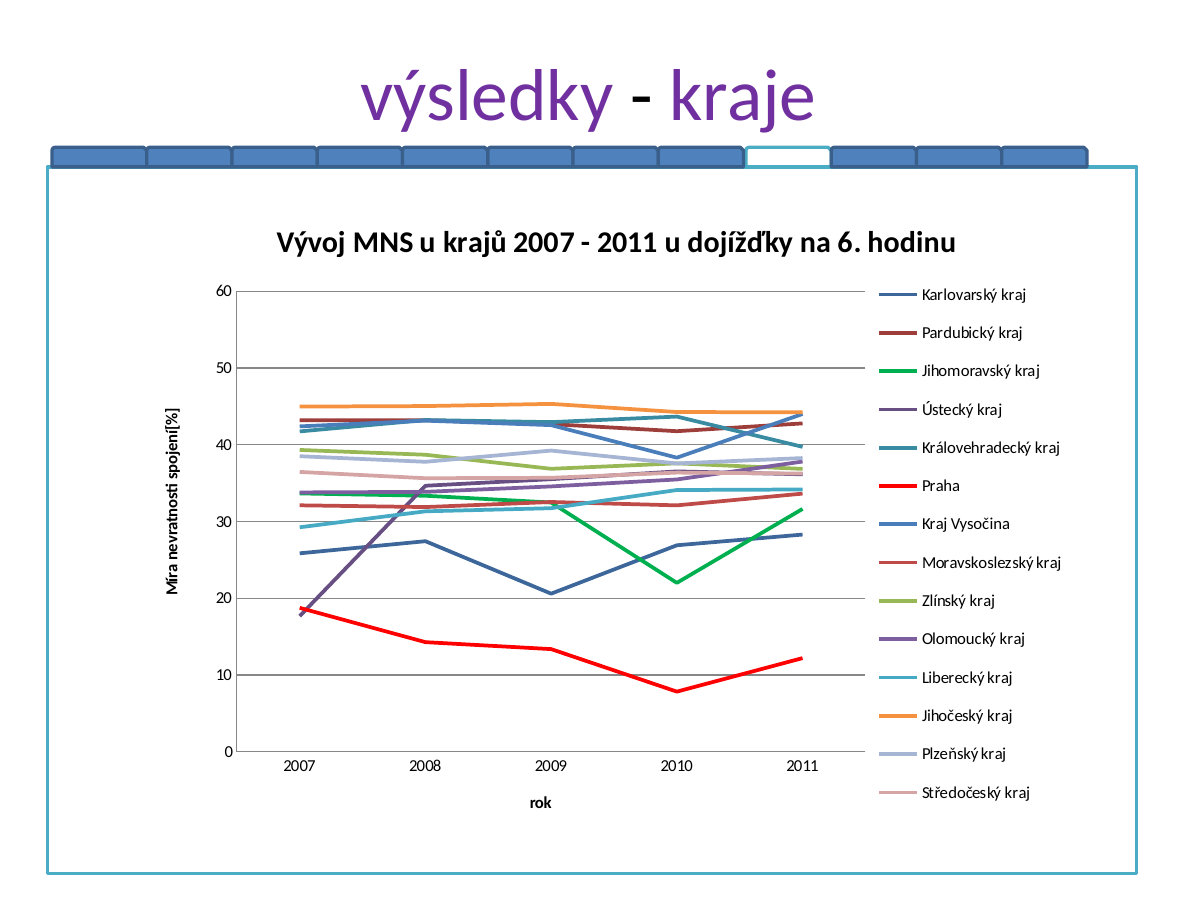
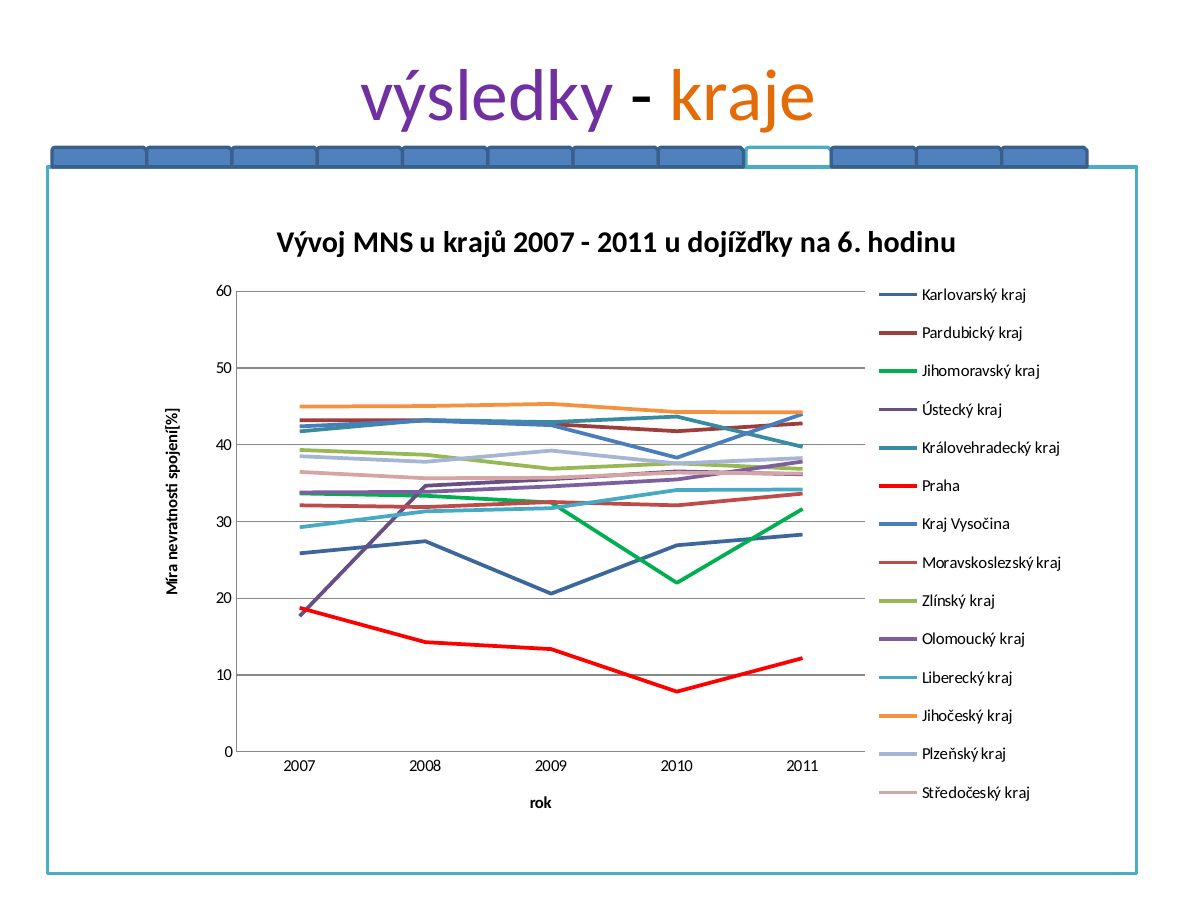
kraje colour: purple -> orange
